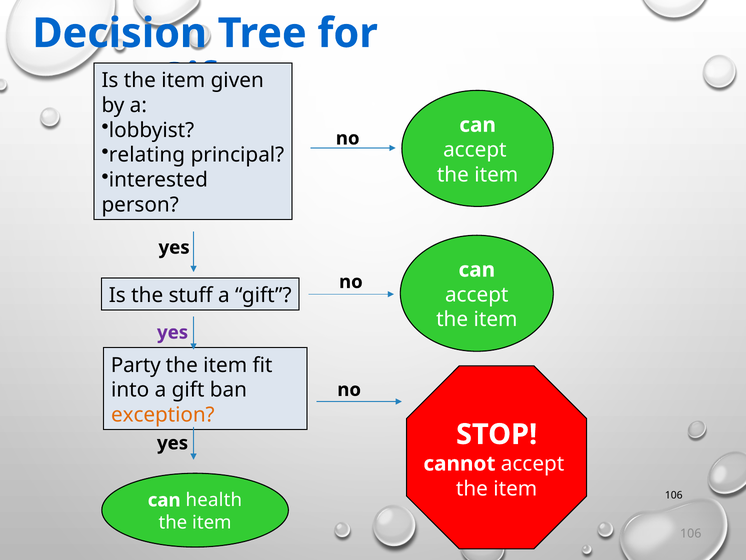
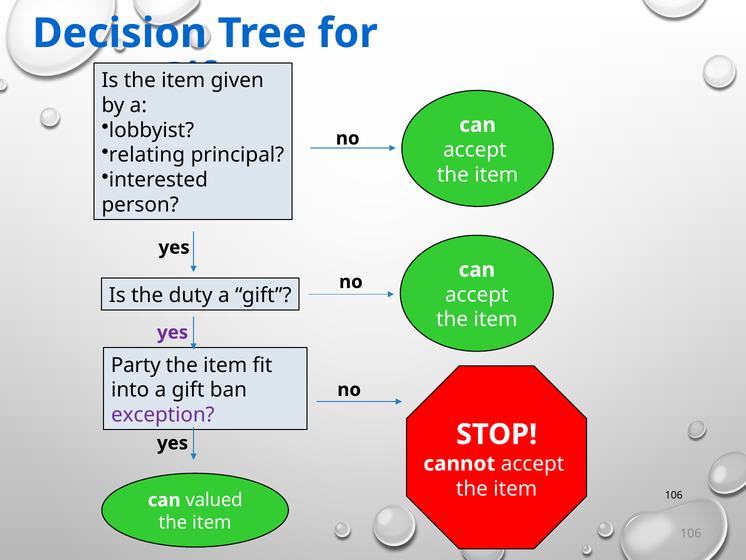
stuff: stuff -> duty
exception colour: orange -> purple
health: health -> valued
